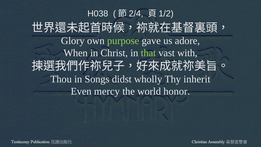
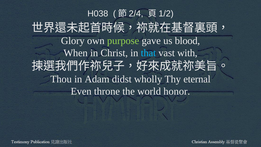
adore: adore -> blood
that colour: light green -> light blue
Songs: Songs -> Adam
inherit: inherit -> eternal
mercy: mercy -> throne
